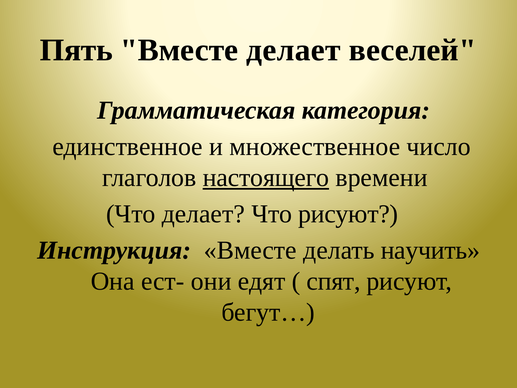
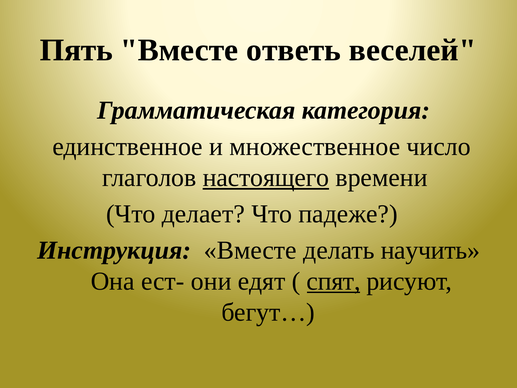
Вместе делает: делает -> ответь
Что рисуют: рисуют -> падеже
спят underline: none -> present
